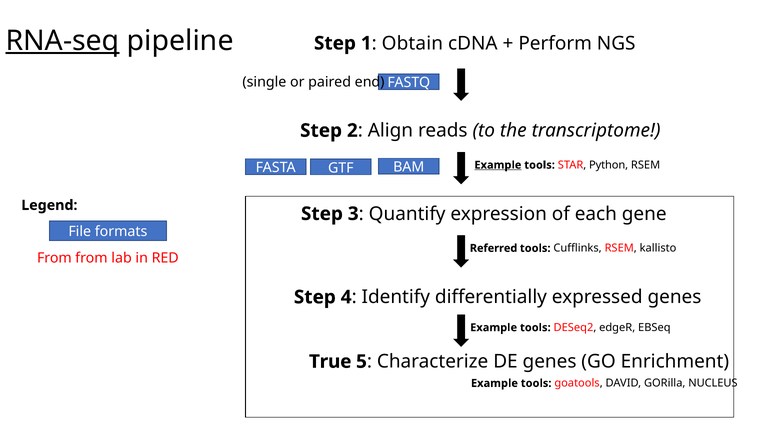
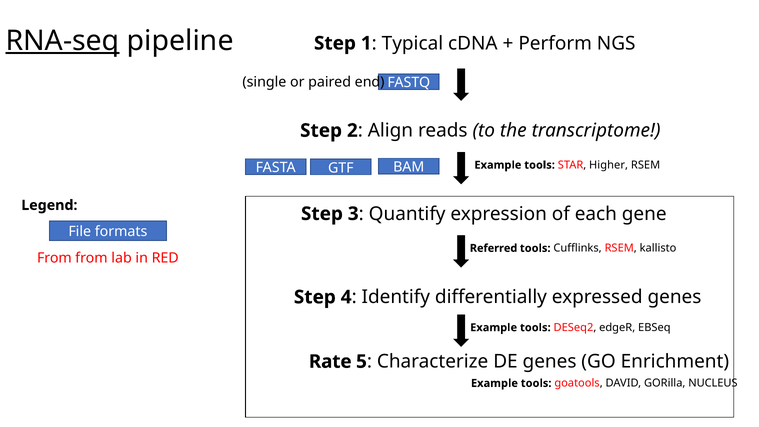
Obtain: Obtain -> Typical
Example at (498, 165) underline: present -> none
Python: Python -> Higher
True: True -> Rate
